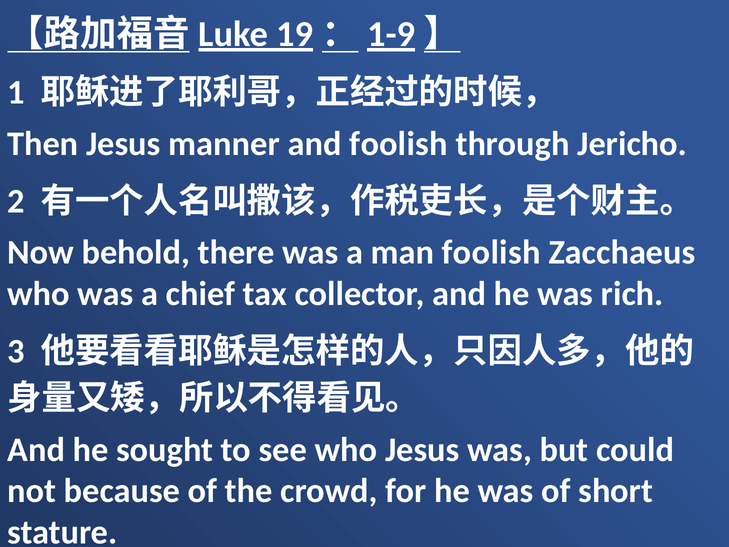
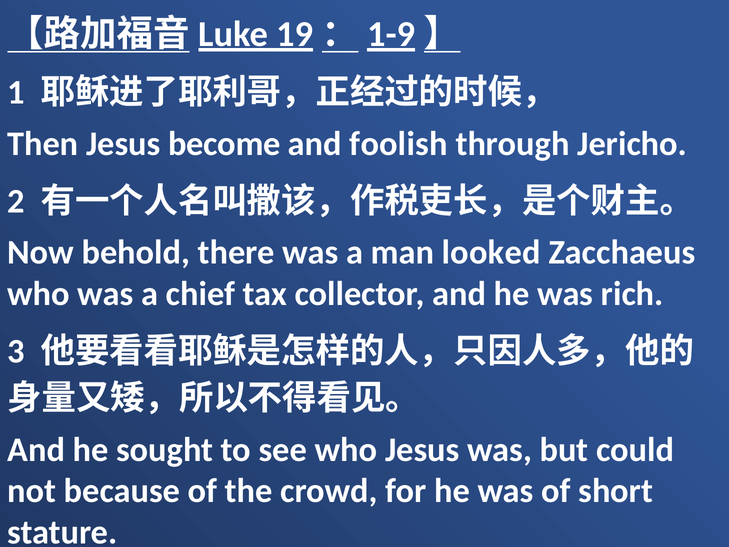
manner: manner -> become
man foolish: foolish -> looked
